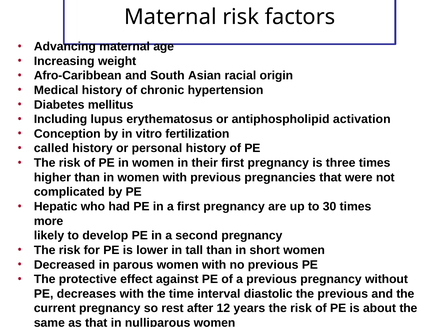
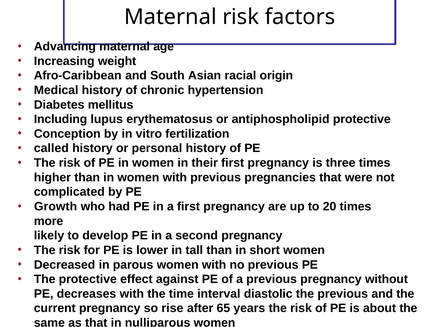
antiphospholipid activation: activation -> protective
Hepatic: Hepatic -> Growth
30: 30 -> 20
rest: rest -> rise
12: 12 -> 65
